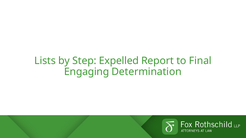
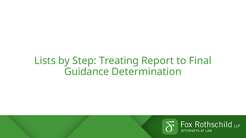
Expelled: Expelled -> Treating
Engaging: Engaging -> Guidance
